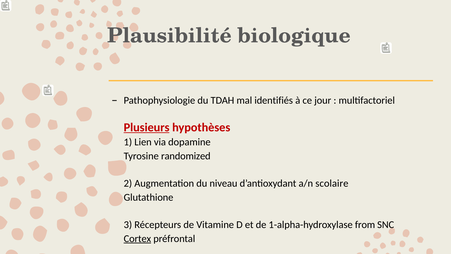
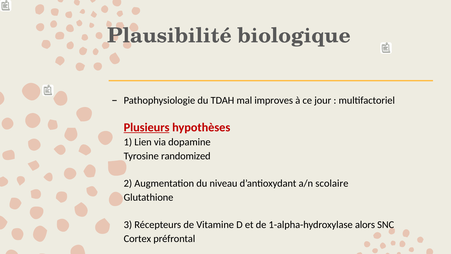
identifiés: identifiés -> improves
from: from -> alors
Cortex underline: present -> none
